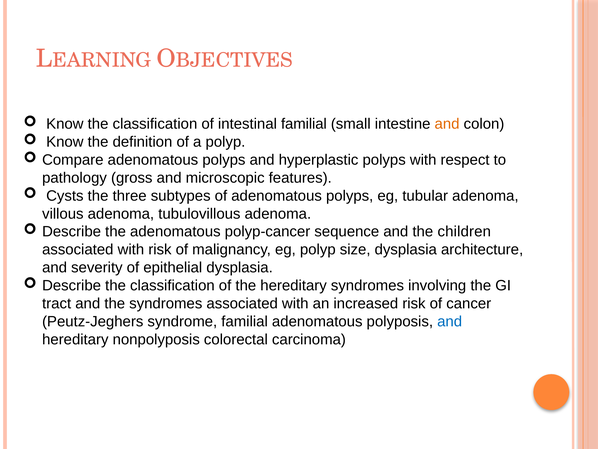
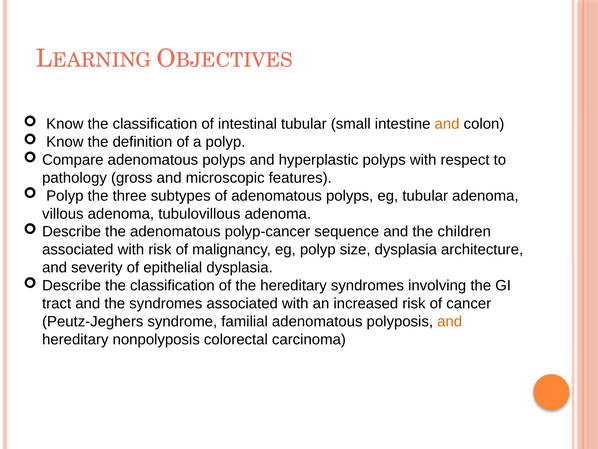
intestinal familial: familial -> tubular
Cysts at (65, 196): Cysts -> Polyp
and at (450, 321) colour: blue -> orange
